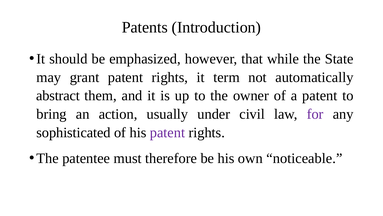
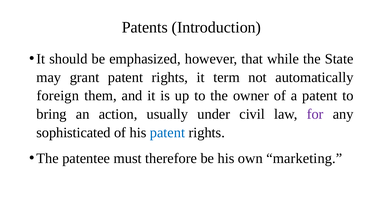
abstract: abstract -> foreign
patent at (167, 132) colour: purple -> blue
noticeable: noticeable -> marketing
